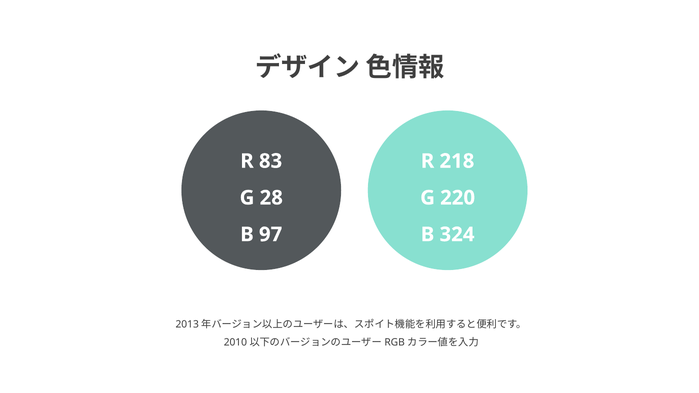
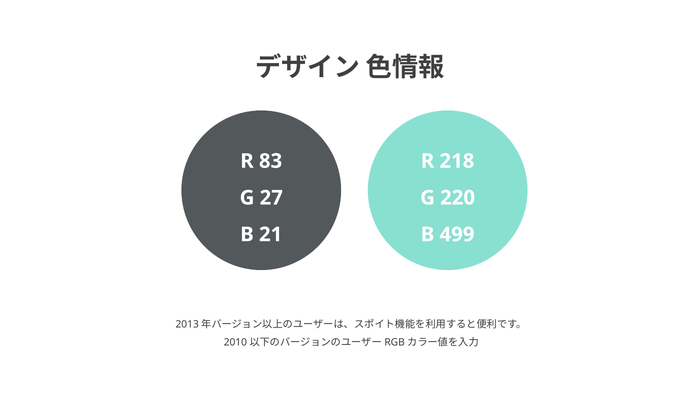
28: 28 -> 27
97: 97 -> 21
324: 324 -> 499
